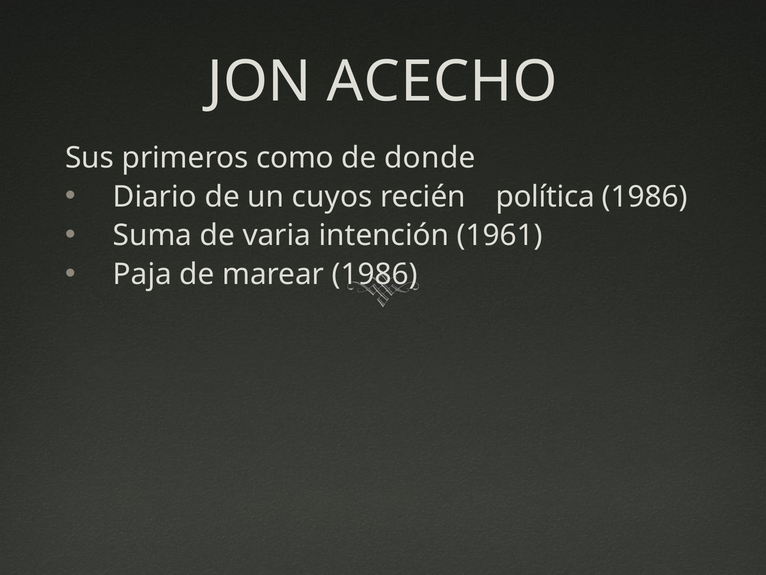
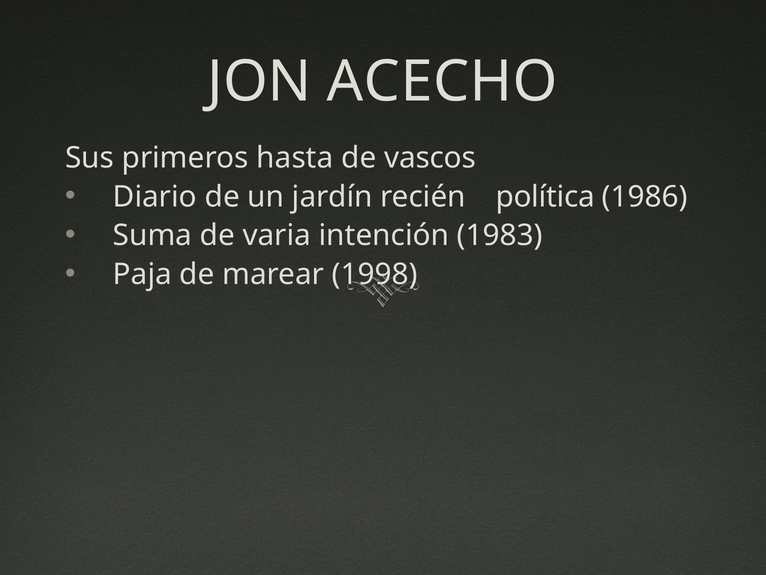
como: como -> hasta
donde: donde -> vascos
cuyos: cuyos -> jardín
1961: 1961 -> 1983
marear 1986: 1986 -> 1998
